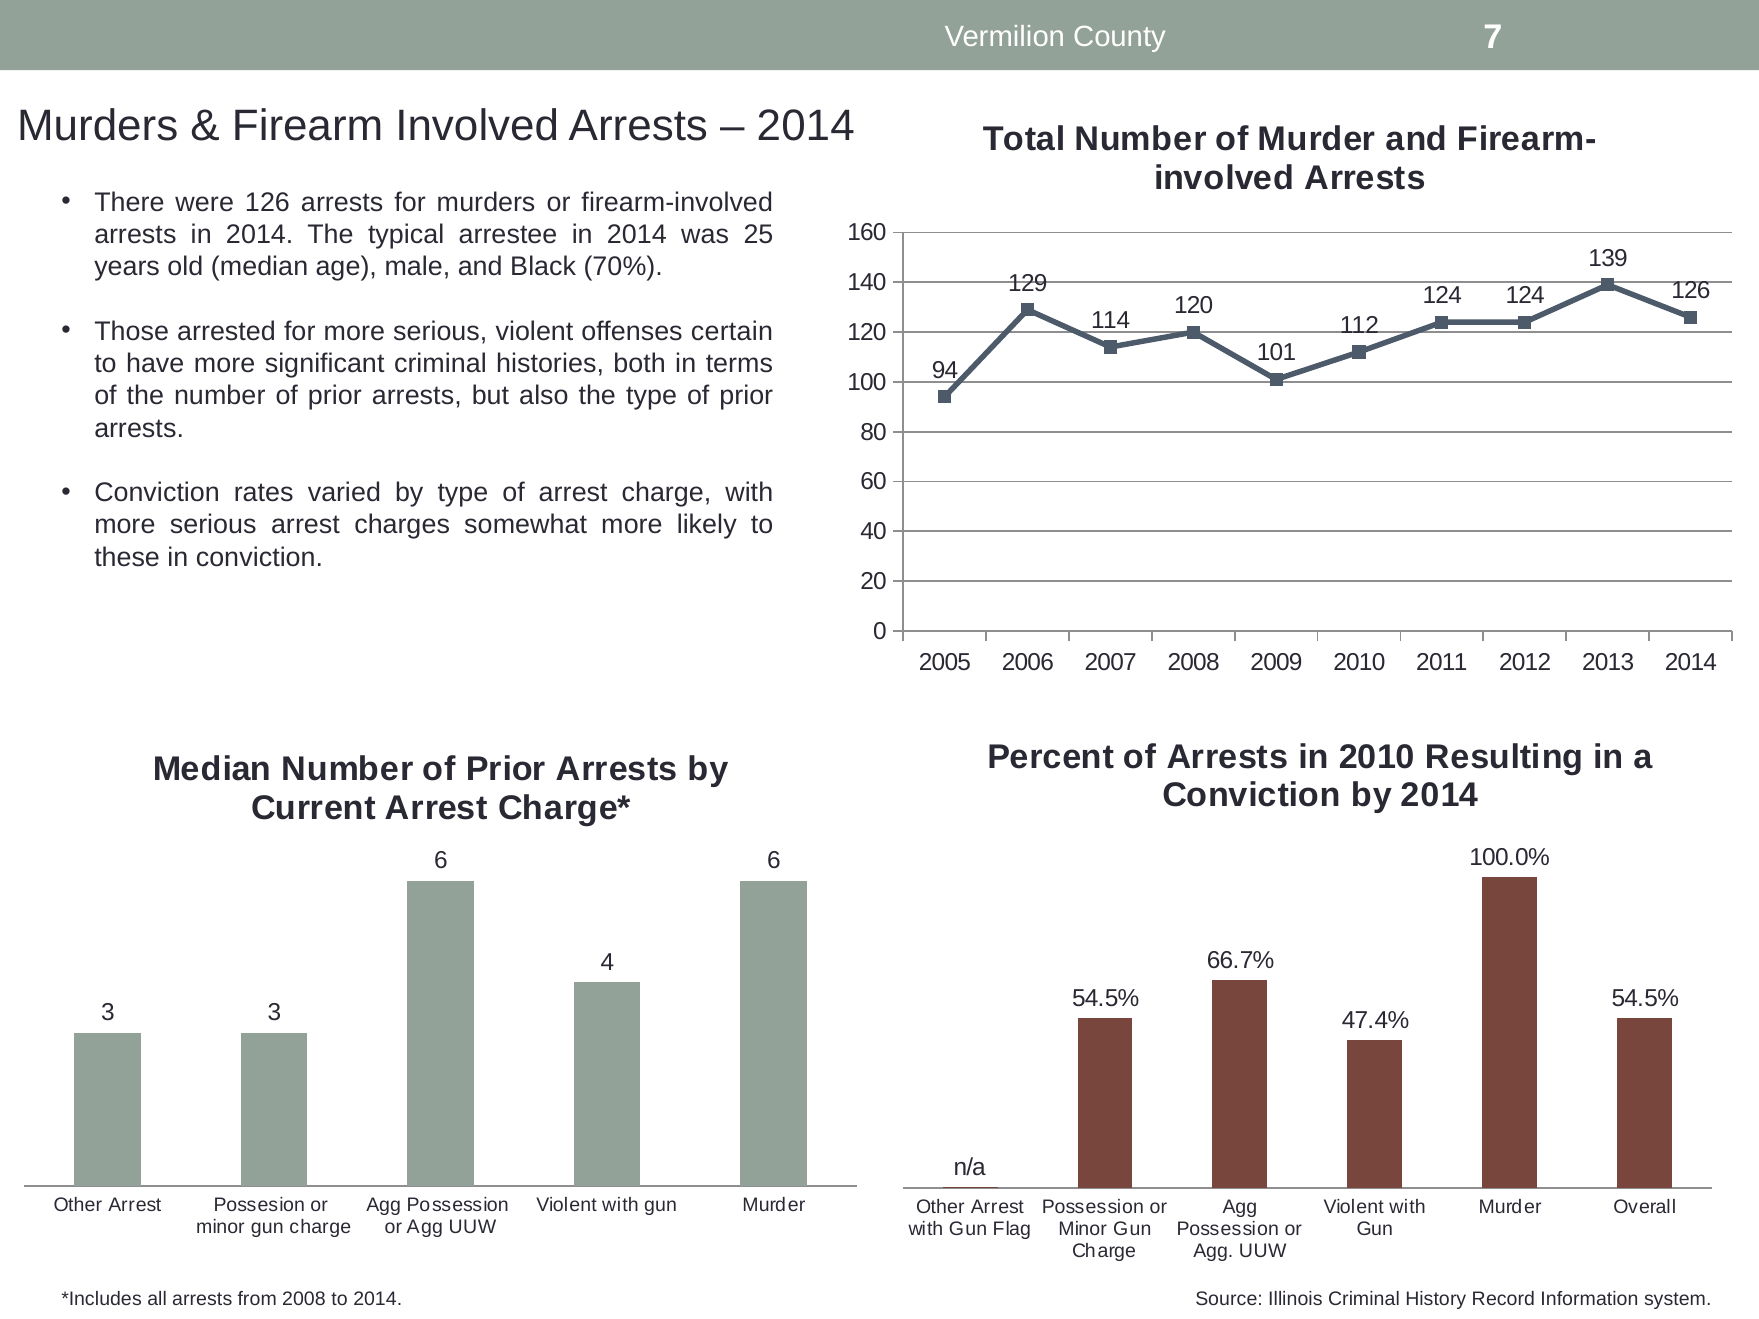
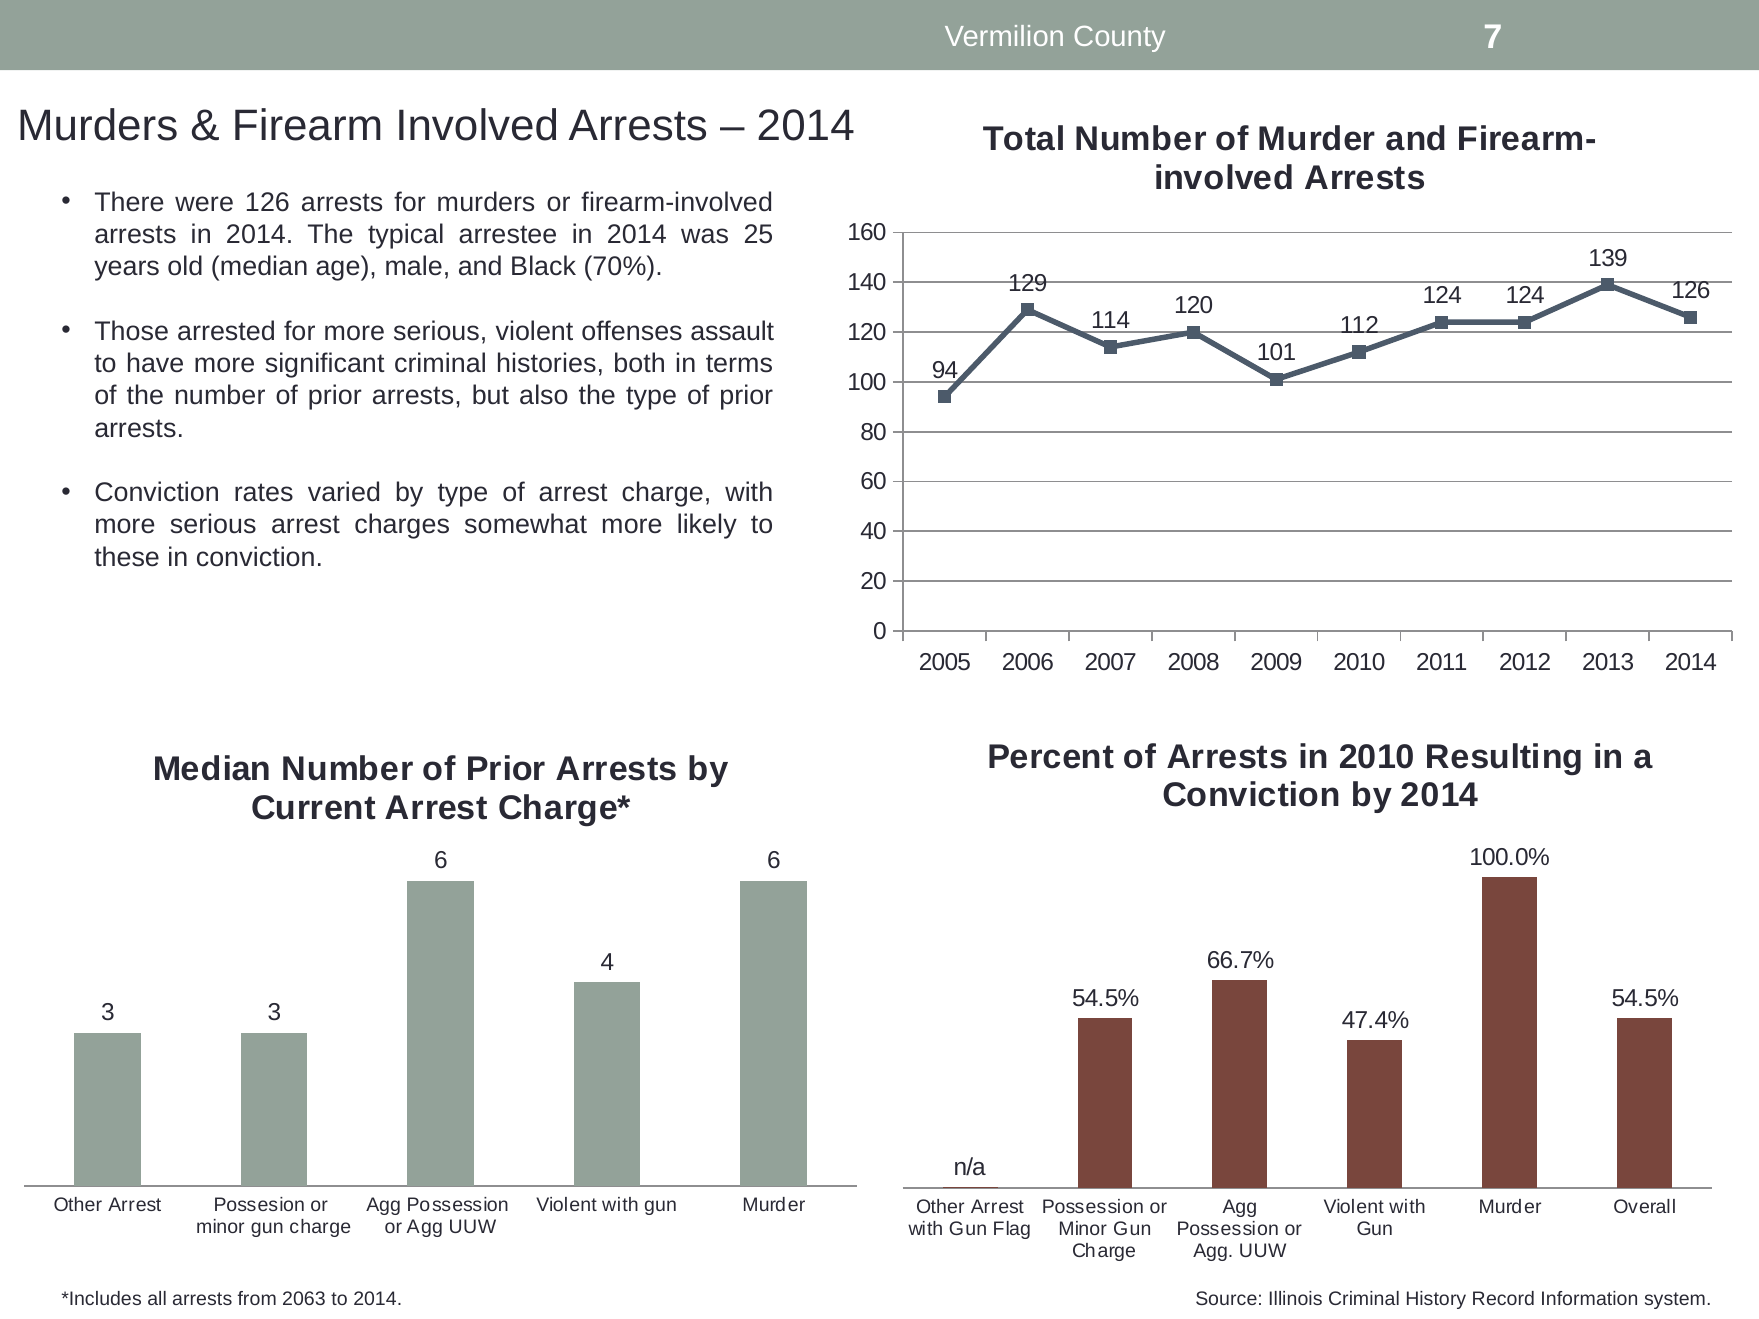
certain: certain -> assault
from 2008: 2008 -> 2063
